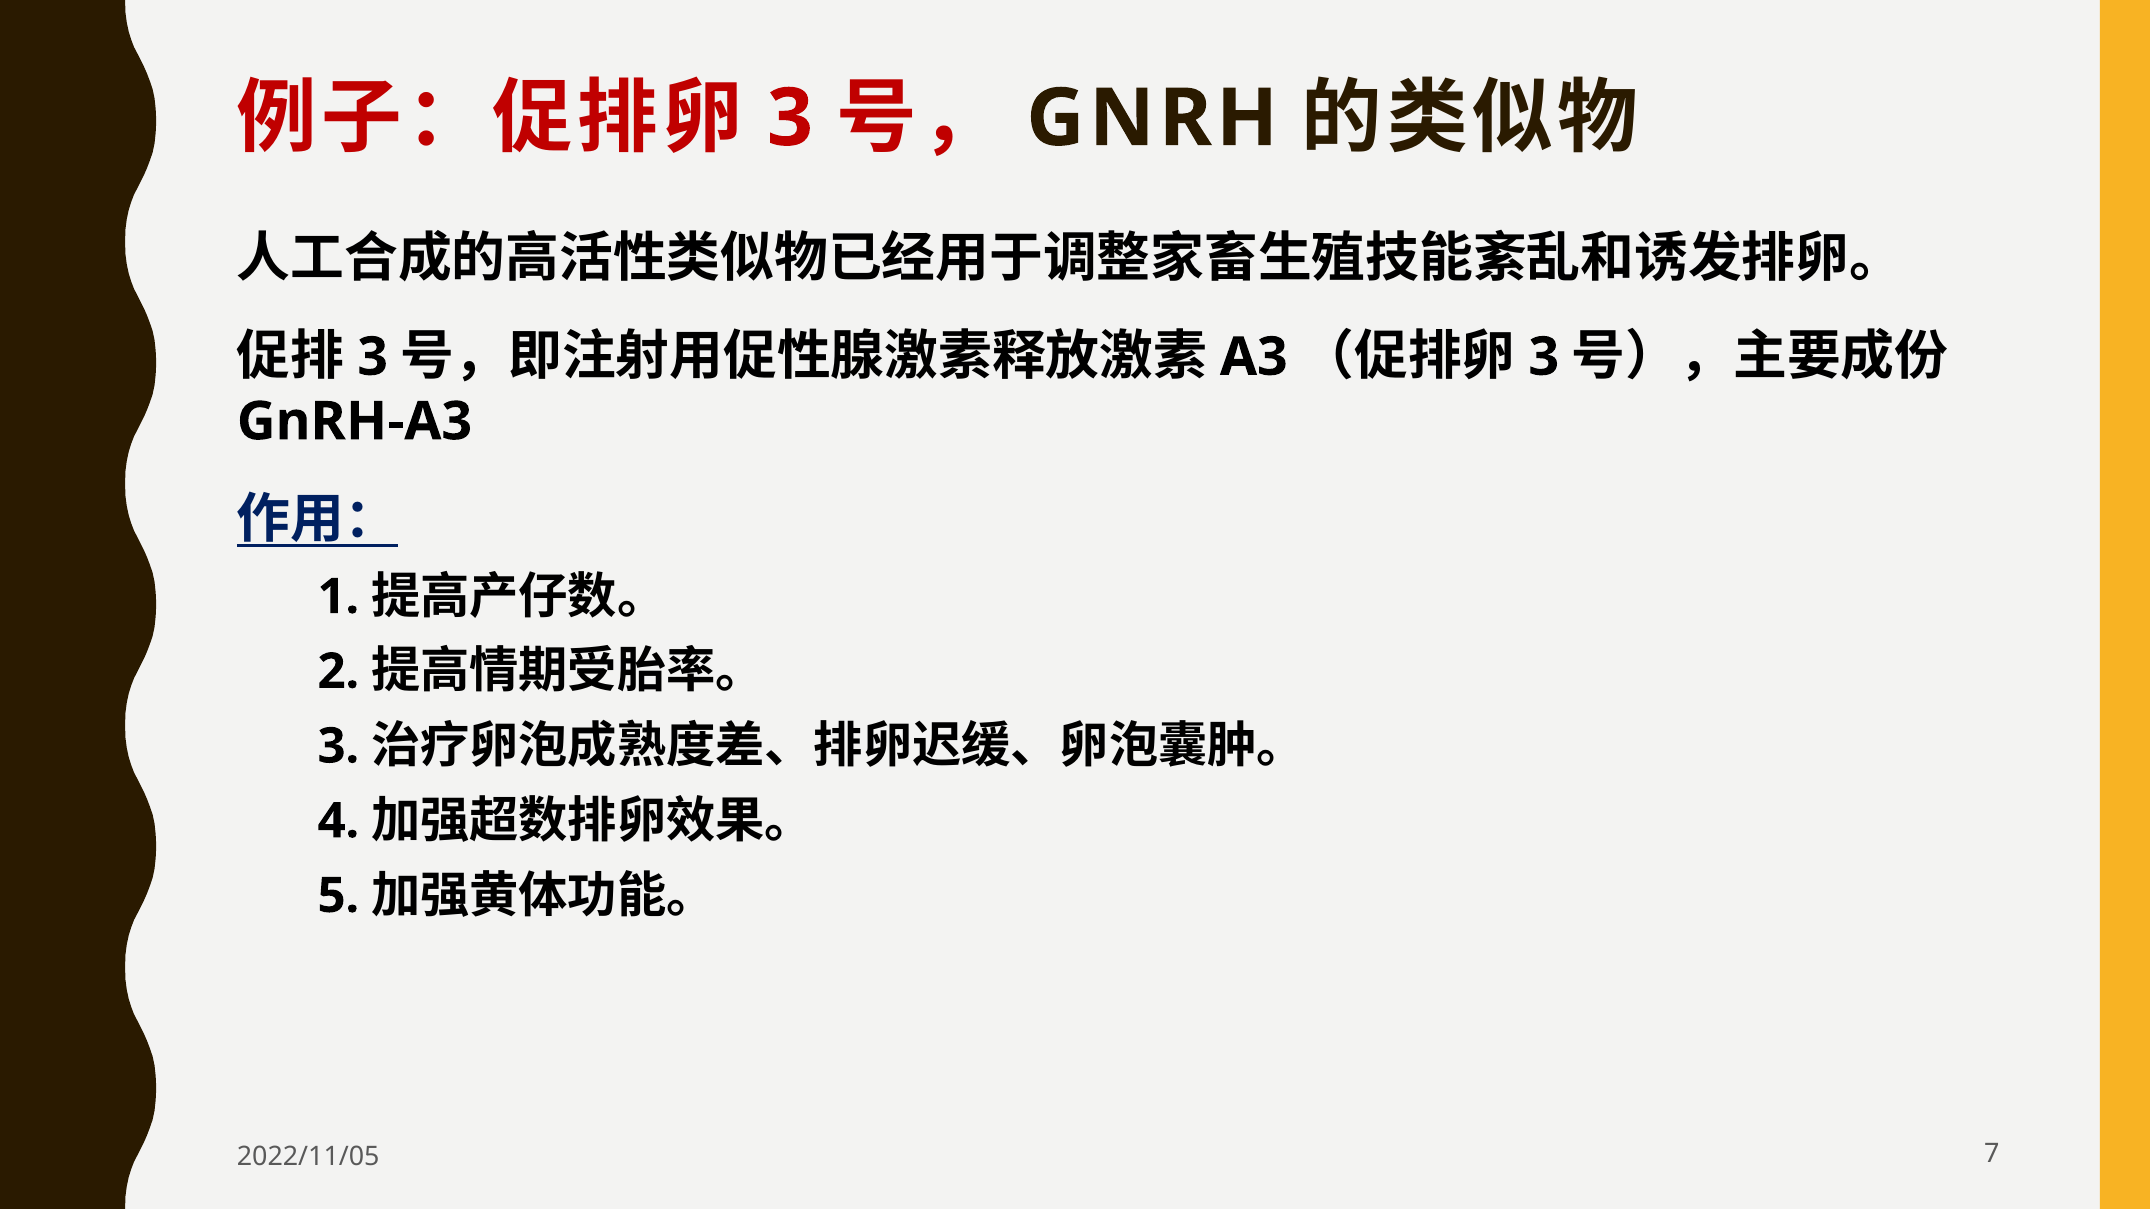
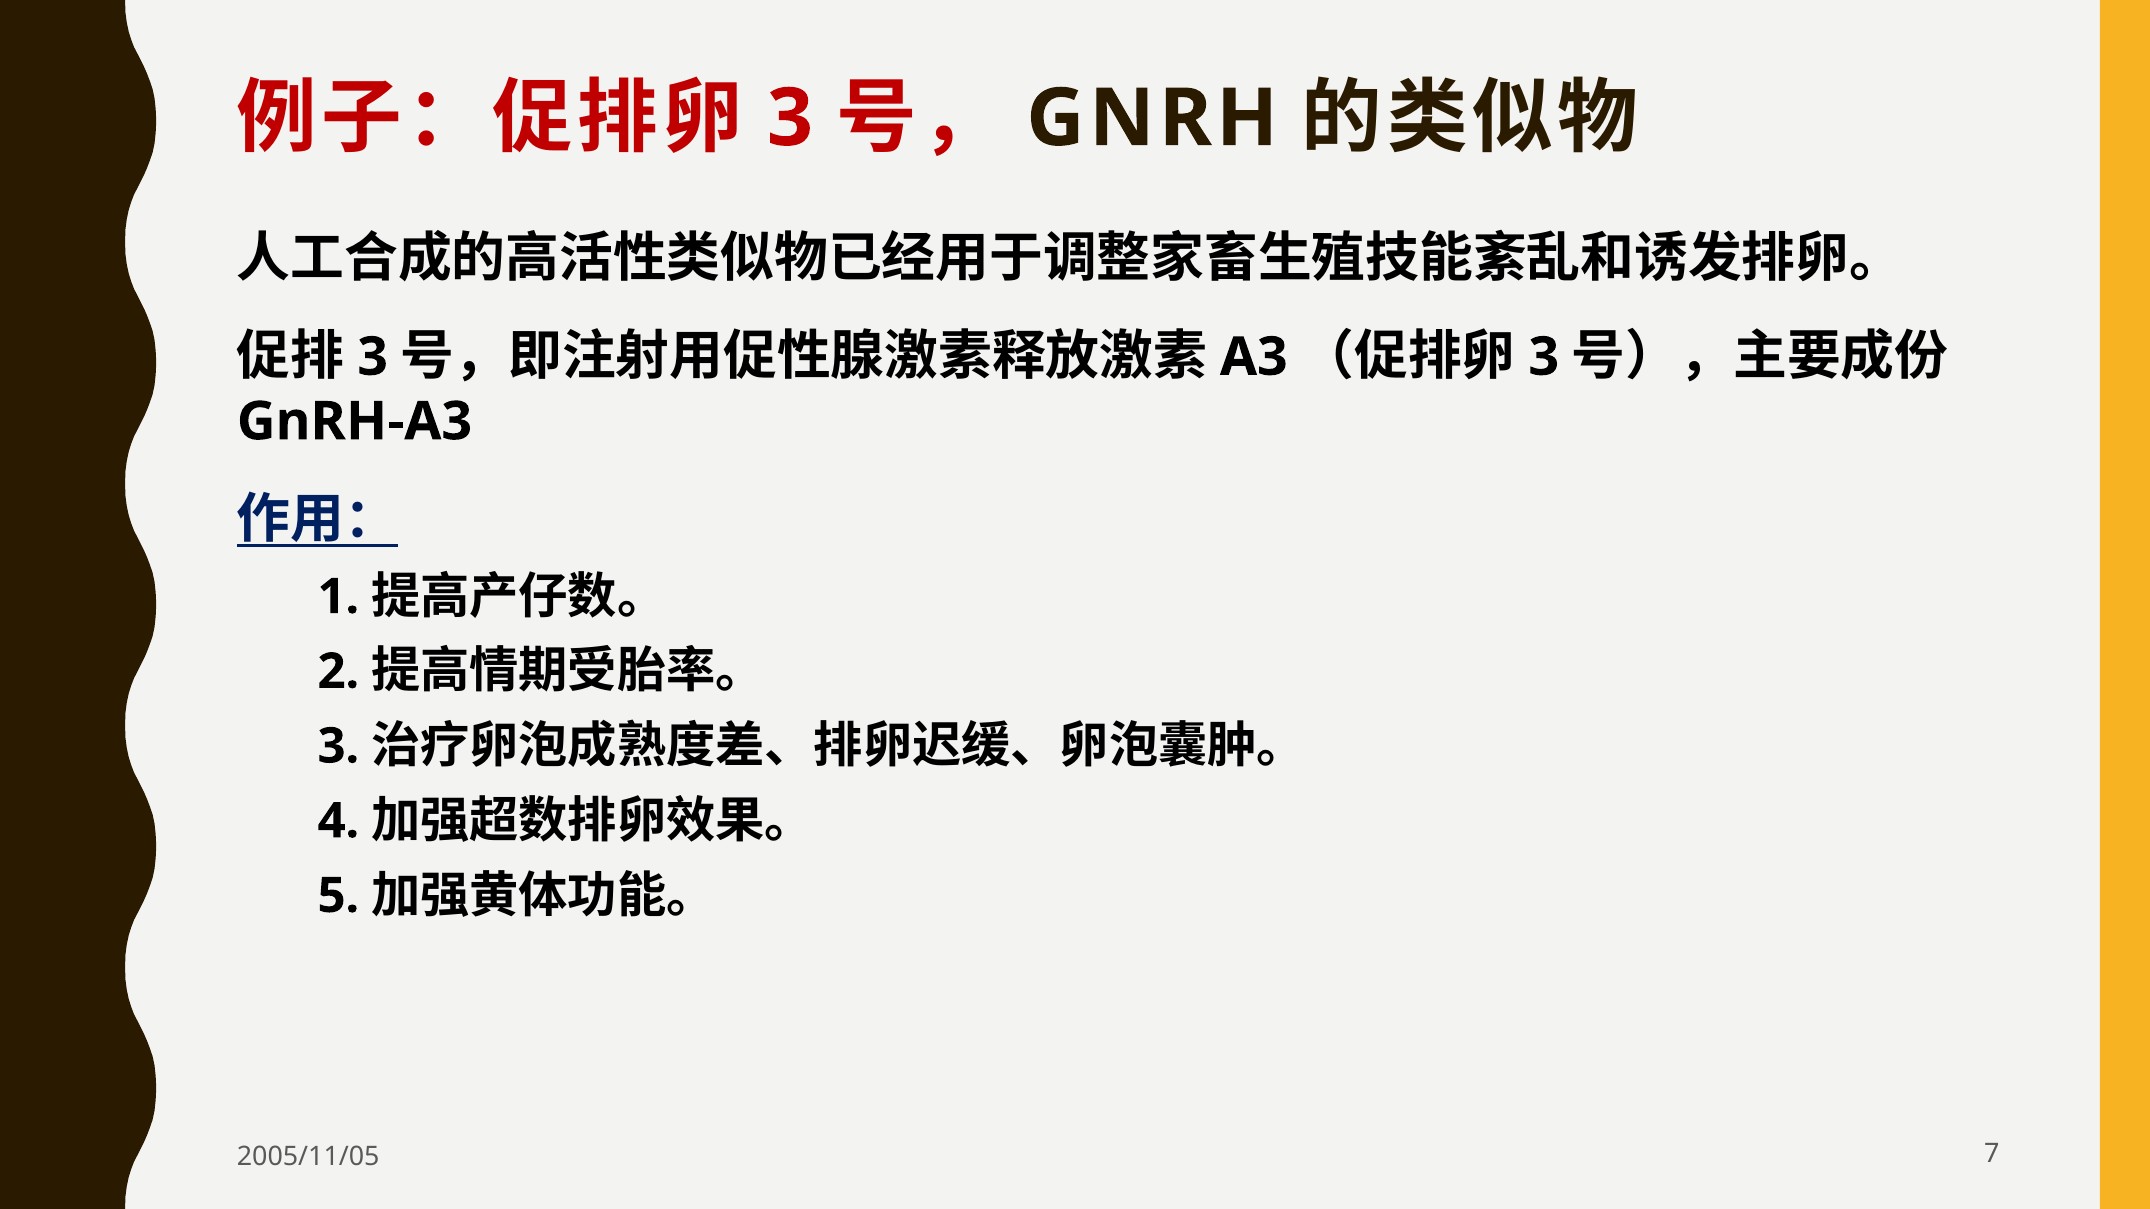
2022/11/05: 2022/11/05 -> 2005/11/05
